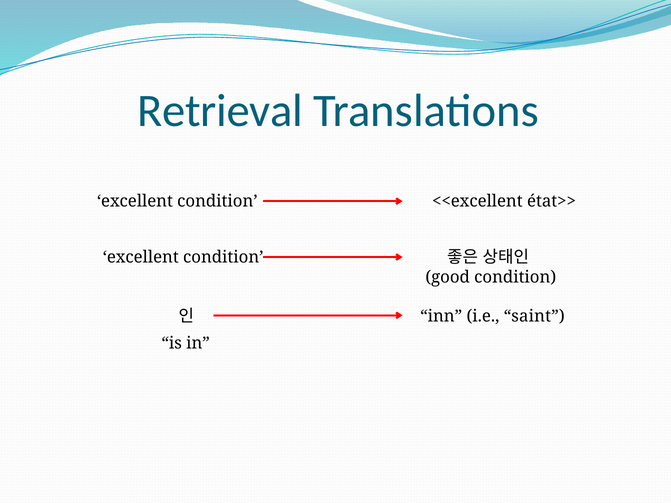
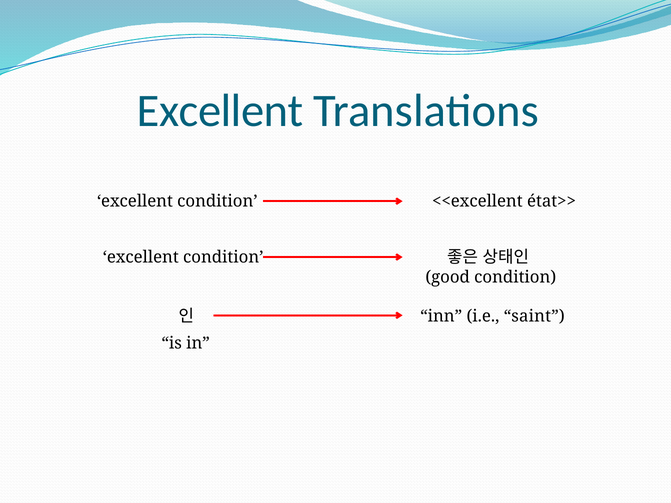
Retrieval at (220, 111): Retrieval -> Excellent
